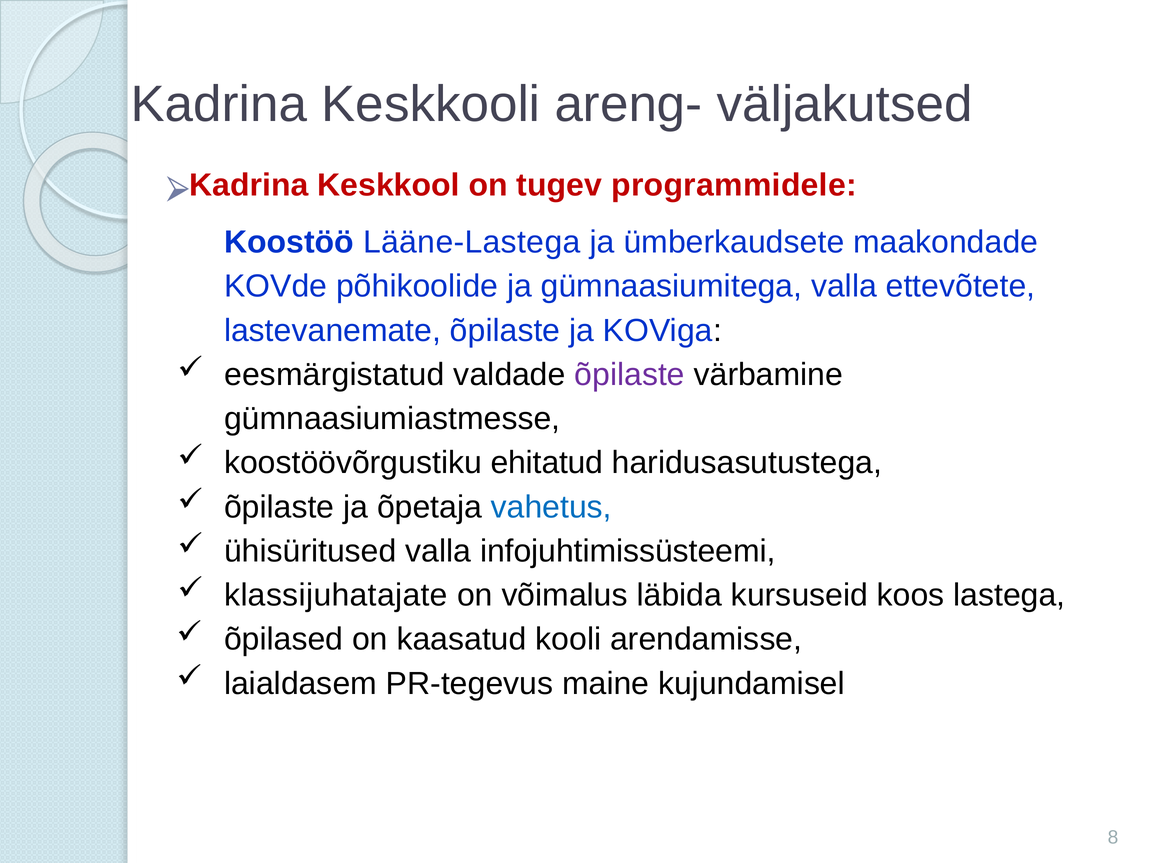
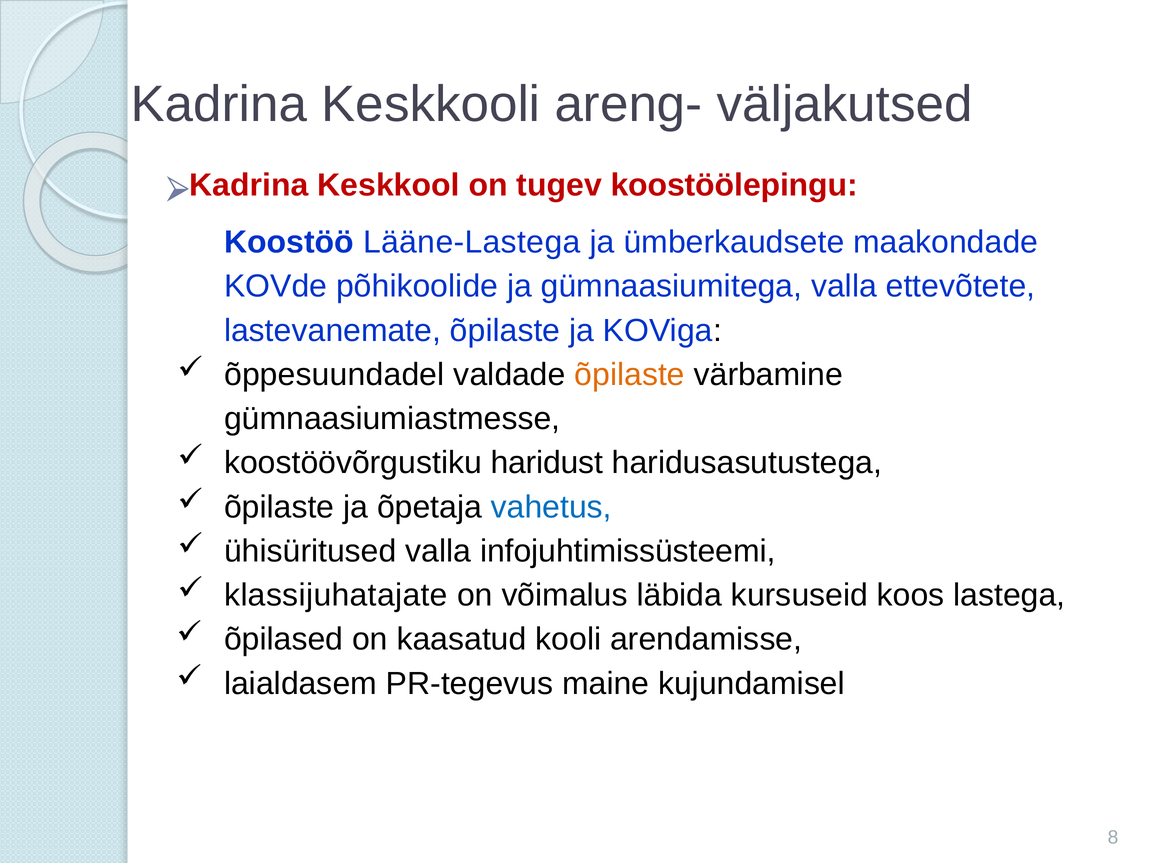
programmidele: programmidele -> koostöölepingu
eesmärgistatud: eesmärgistatud -> õppesuundadel
õpilaste at (630, 375) colour: purple -> orange
ehitatud: ehitatud -> haridust
